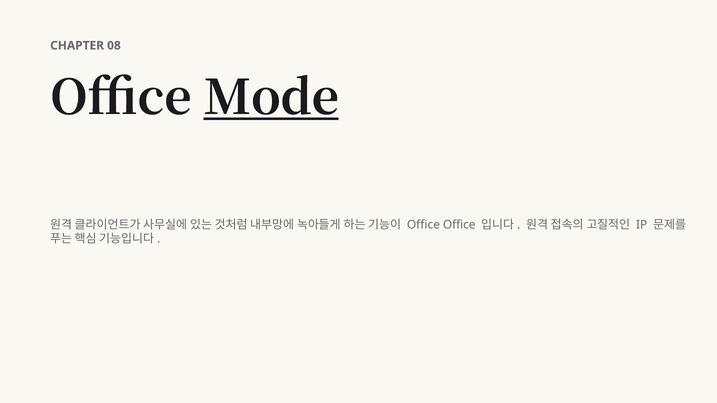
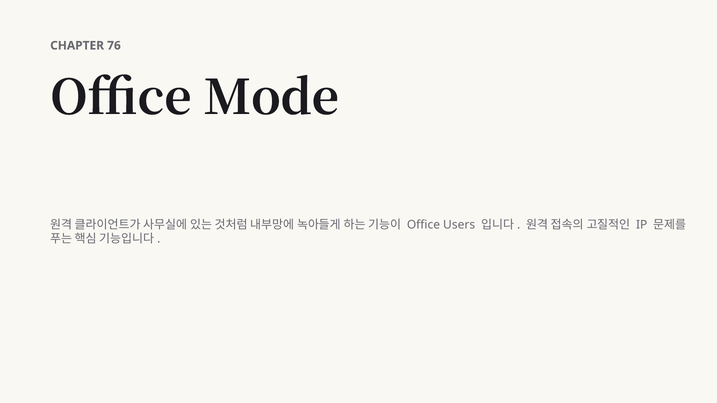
08: 08 -> 76
Mode underline: present -> none
Office Office: Office -> Users
